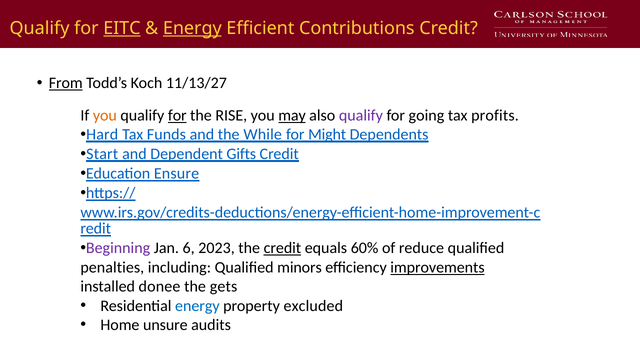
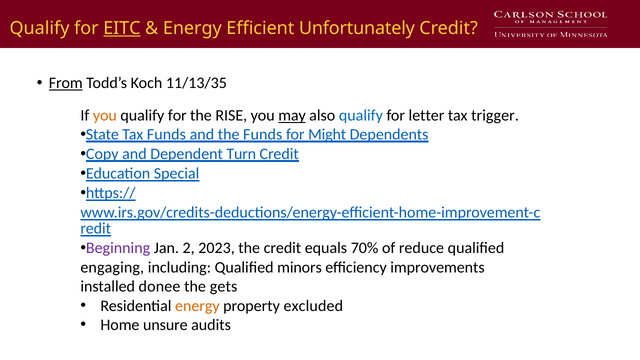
Energy at (192, 28) underline: present -> none
Contributions: Contributions -> Unfortunately
11/13/27: 11/13/27 -> 11/13/35
for at (177, 115) underline: present -> none
qualify at (361, 115) colour: purple -> blue
going: going -> letter
profits: profits -> trigger
Hard: Hard -> State
the While: While -> Funds
Start: Start -> Copy
Gifts: Gifts -> Turn
Ensure: Ensure -> Special
6: 6 -> 2
credit at (282, 248) underline: present -> none
60%: 60% -> 70%
penalties: penalties -> engaging
improvements underline: present -> none
energy at (197, 306) colour: blue -> orange
